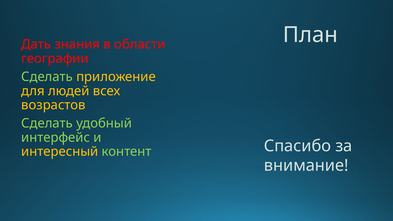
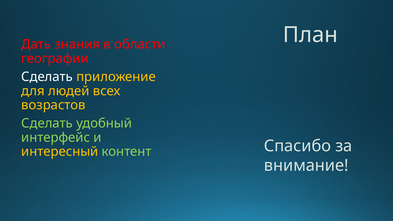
Сделать at (47, 77) colour: light green -> white
